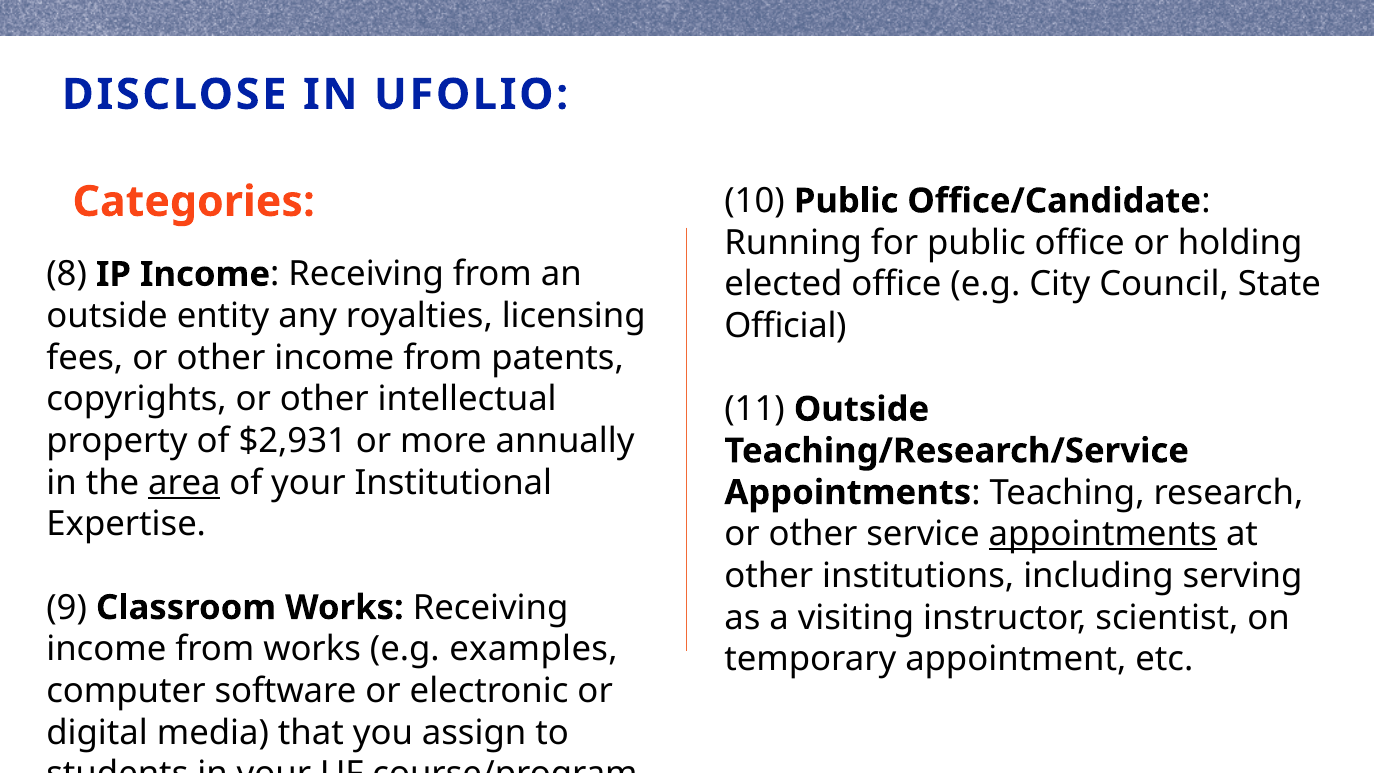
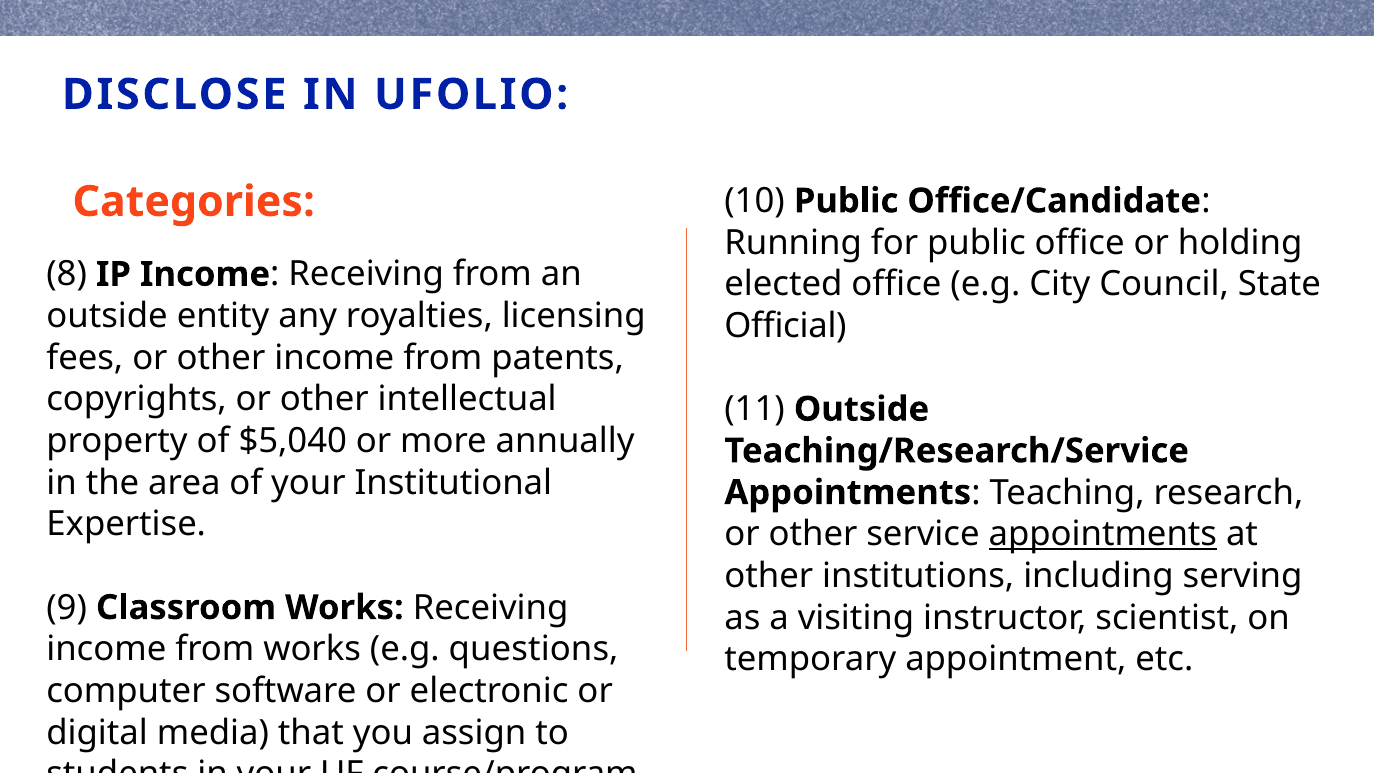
$2,931: $2,931 -> $5,040
area underline: present -> none
examples: examples -> questions
